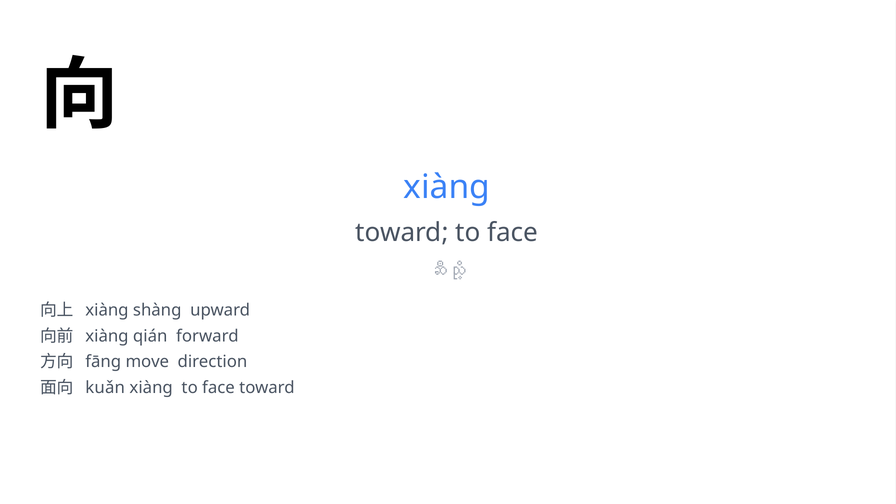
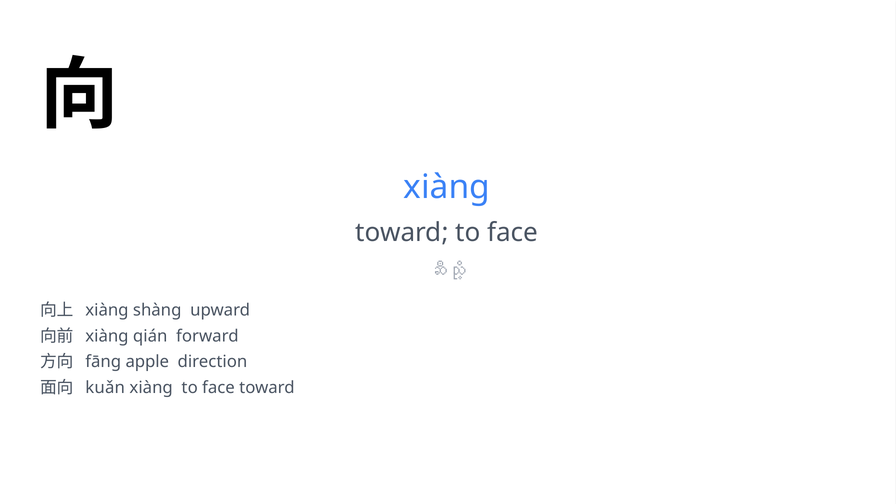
move: move -> apple
